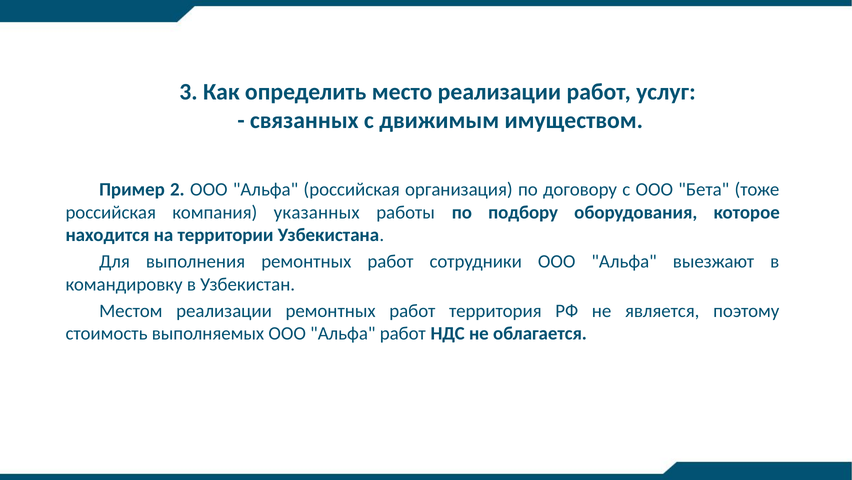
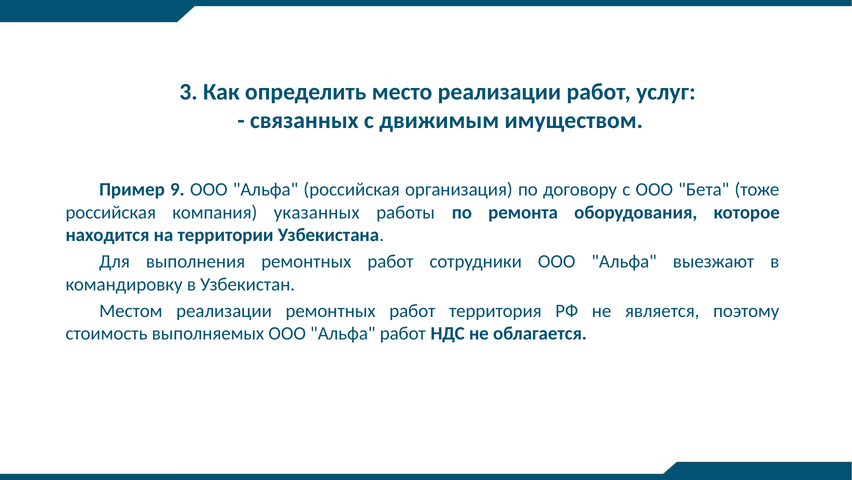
2: 2 -> 9
подбору: подбору -> ремонта
